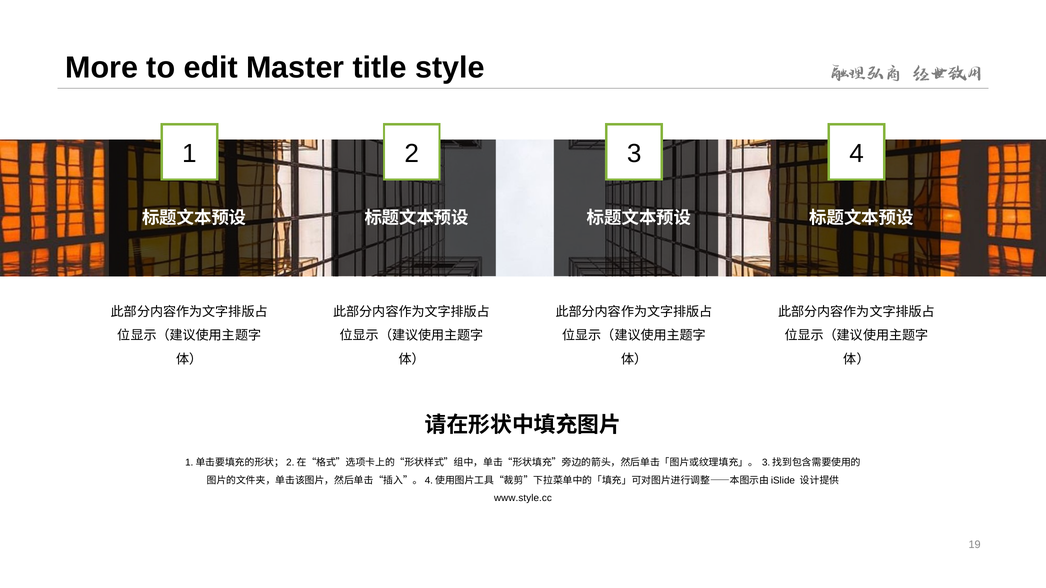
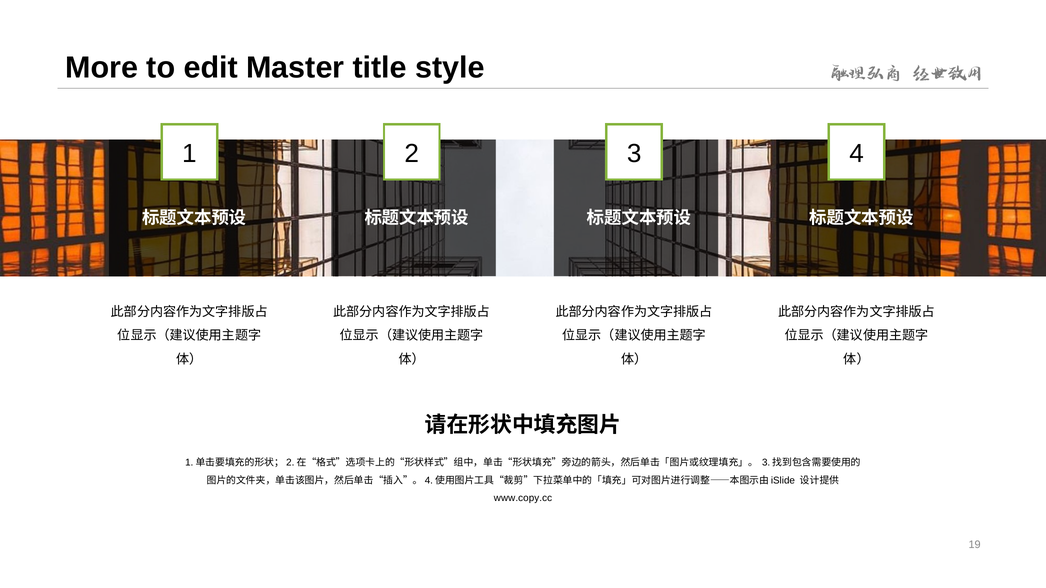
www.style.cc: www.style.cc -> www.copy.cc
